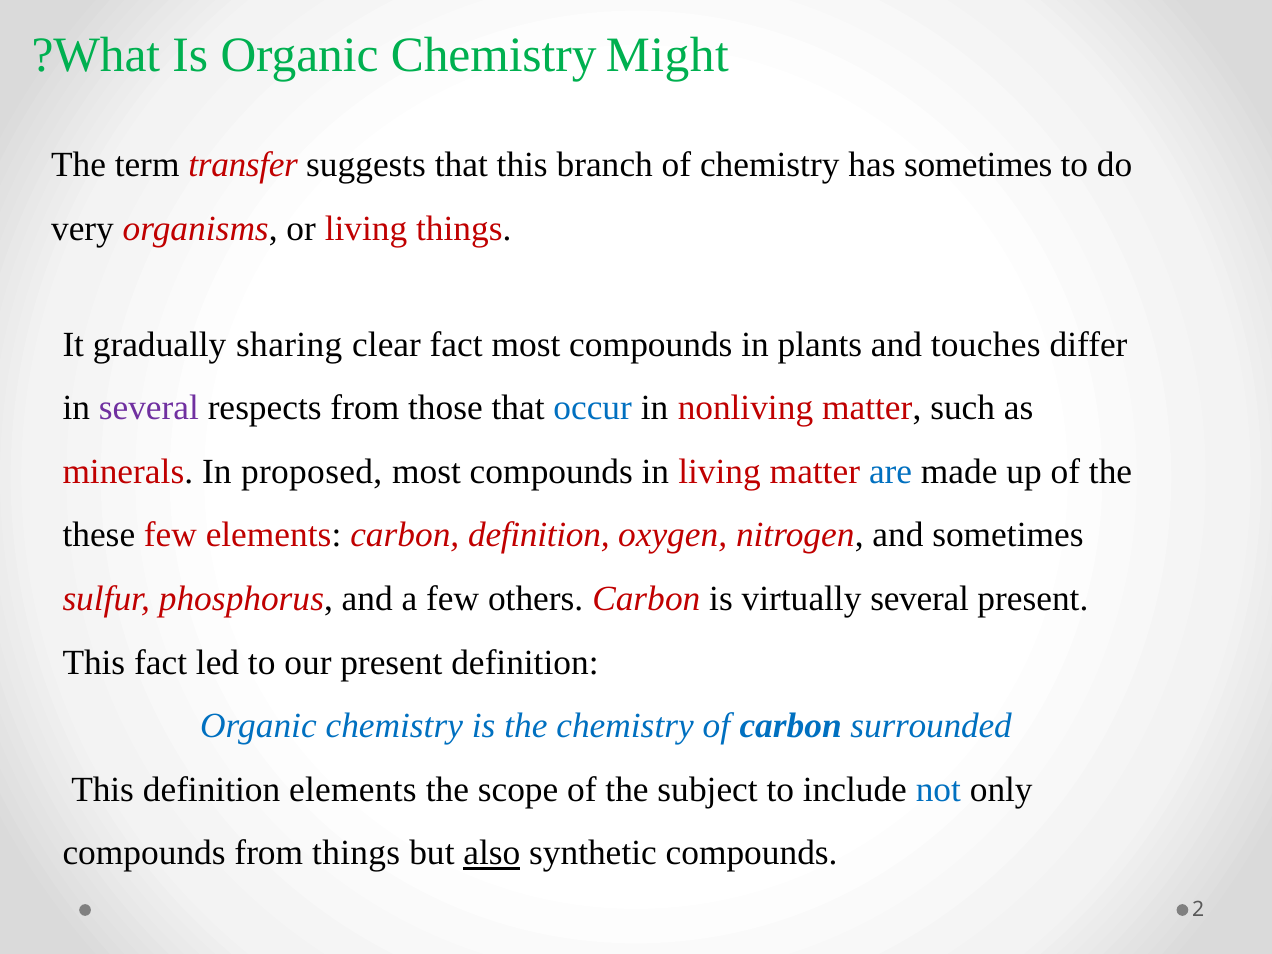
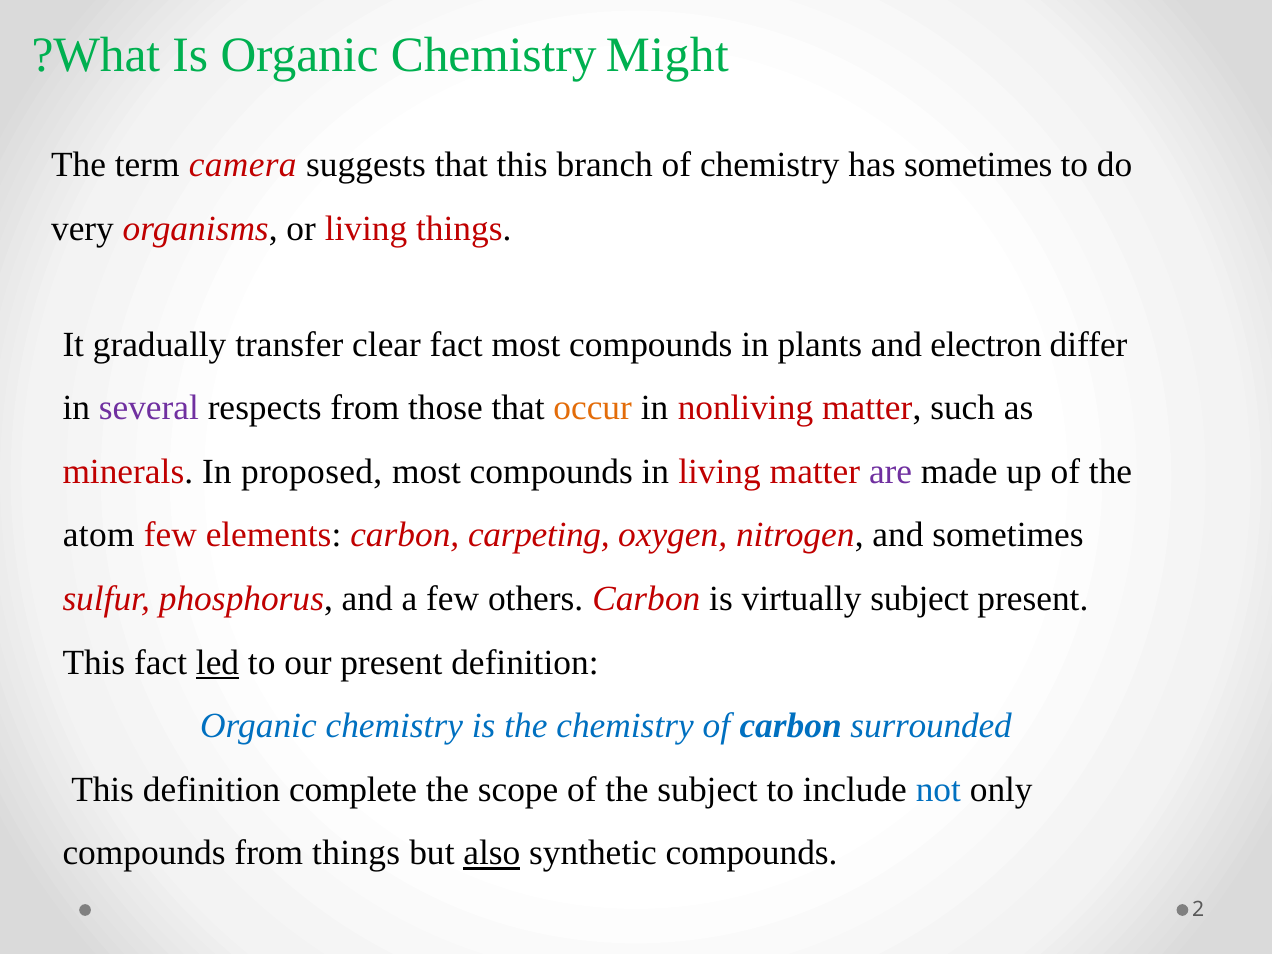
transfer: transfer -> camera
sharing: sharing -> transfer
touches: touches -> electron
occur colour: blue -> orange
are colour: blue -> purple
these: these -> atom
carbon definition: definition -> carpeting
virtually several: several -> subject
led underline: none -> present
definition elements: elements -> complete
